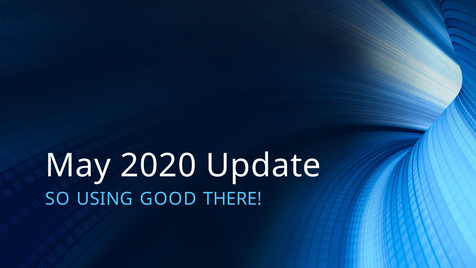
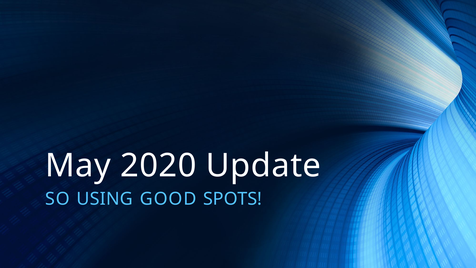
THERE: THERE -> SPOTS
